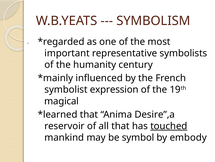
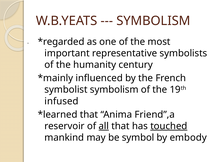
symbolist expression: expression -> symbolism
magical: magical -> infused
Desire”,a: Desire”,a -> Friend”,a
all underline: none -> present
